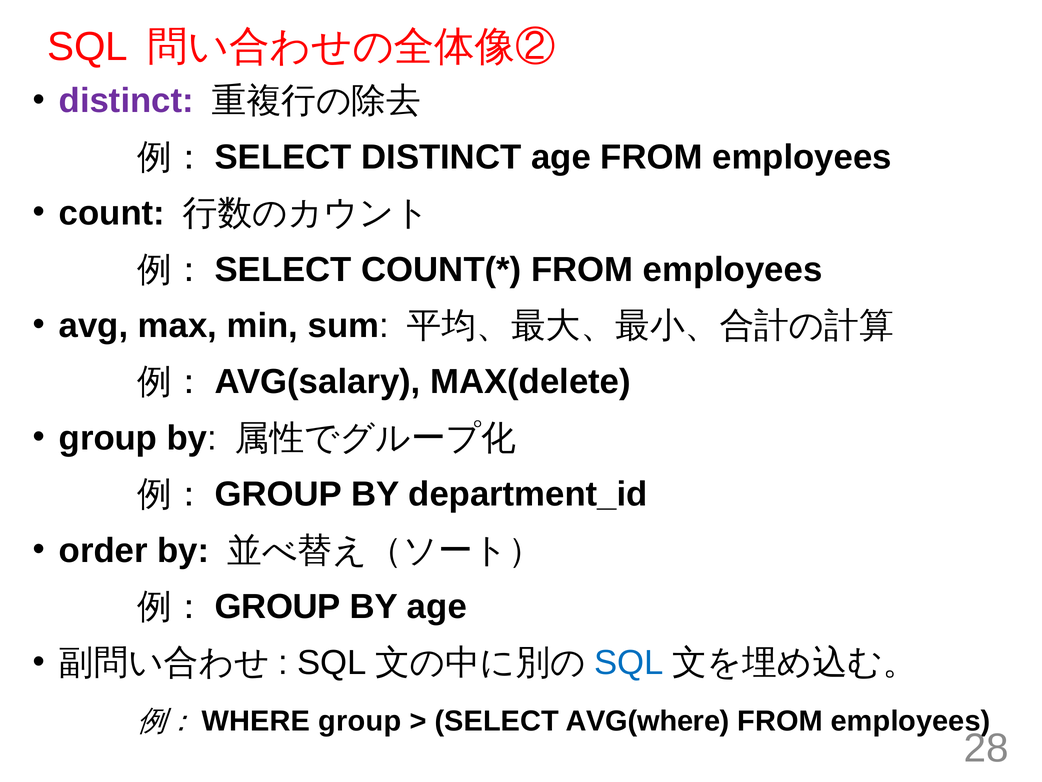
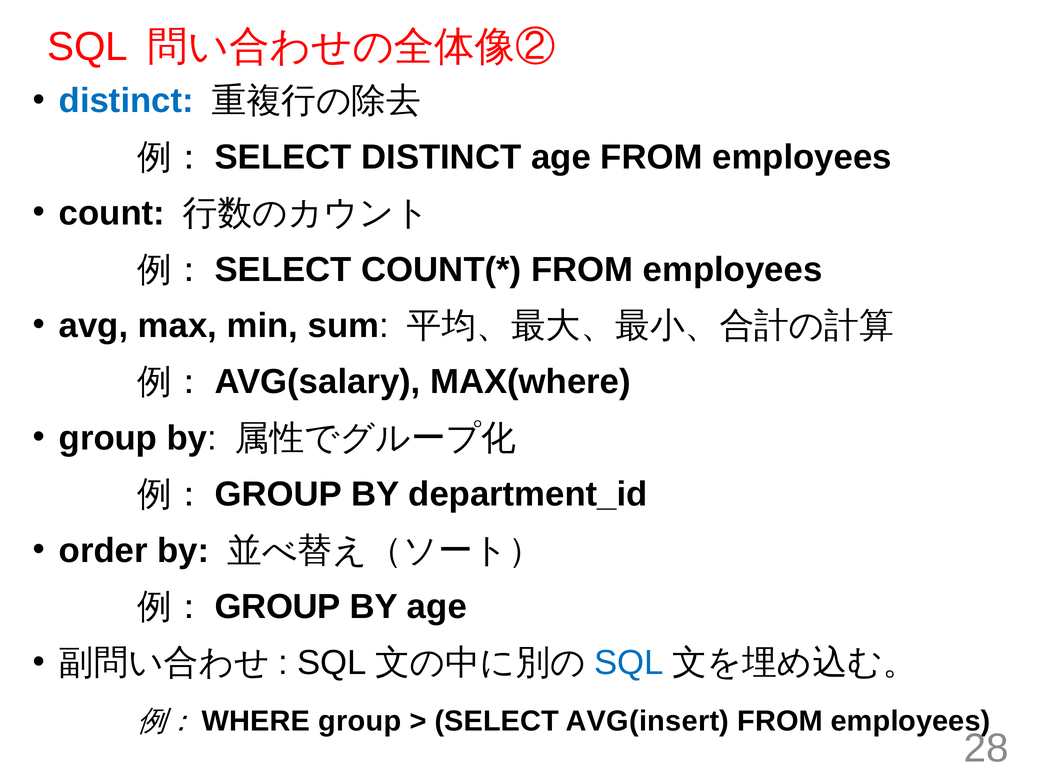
distinct at (126, 101) colour: purple -> blue
MAX(delete: MAX(delete -> MAX(where
AVG(where: AVG(where -> AVG(insert
